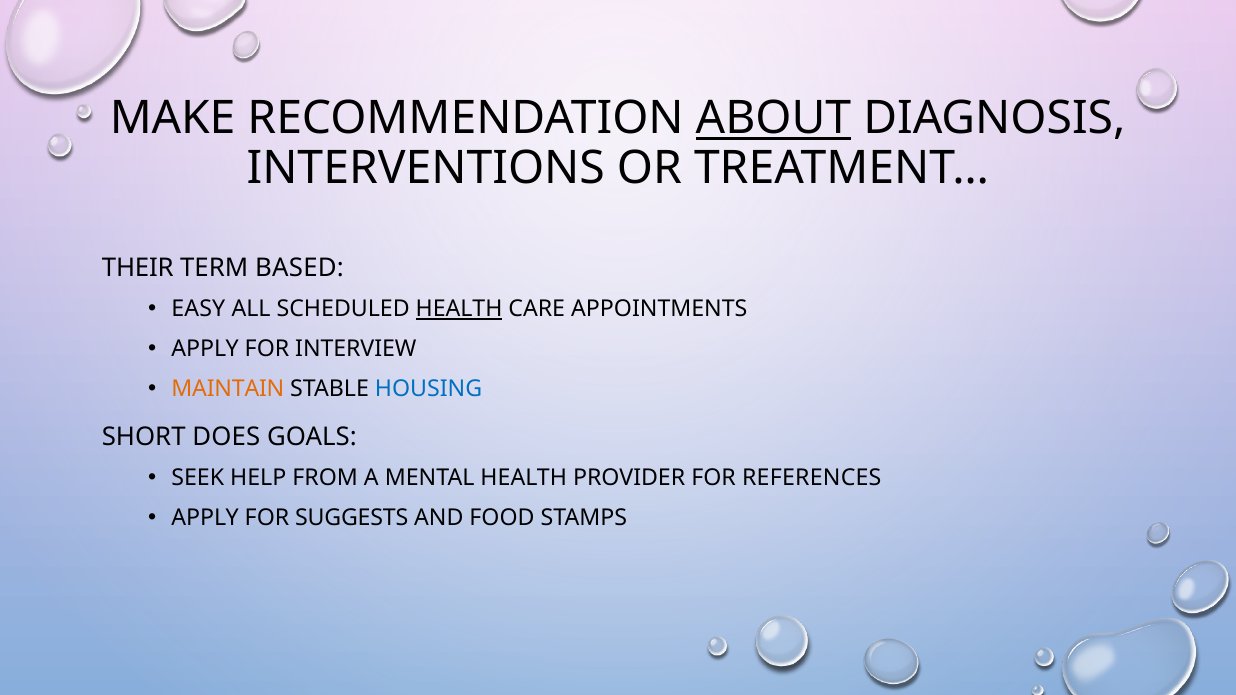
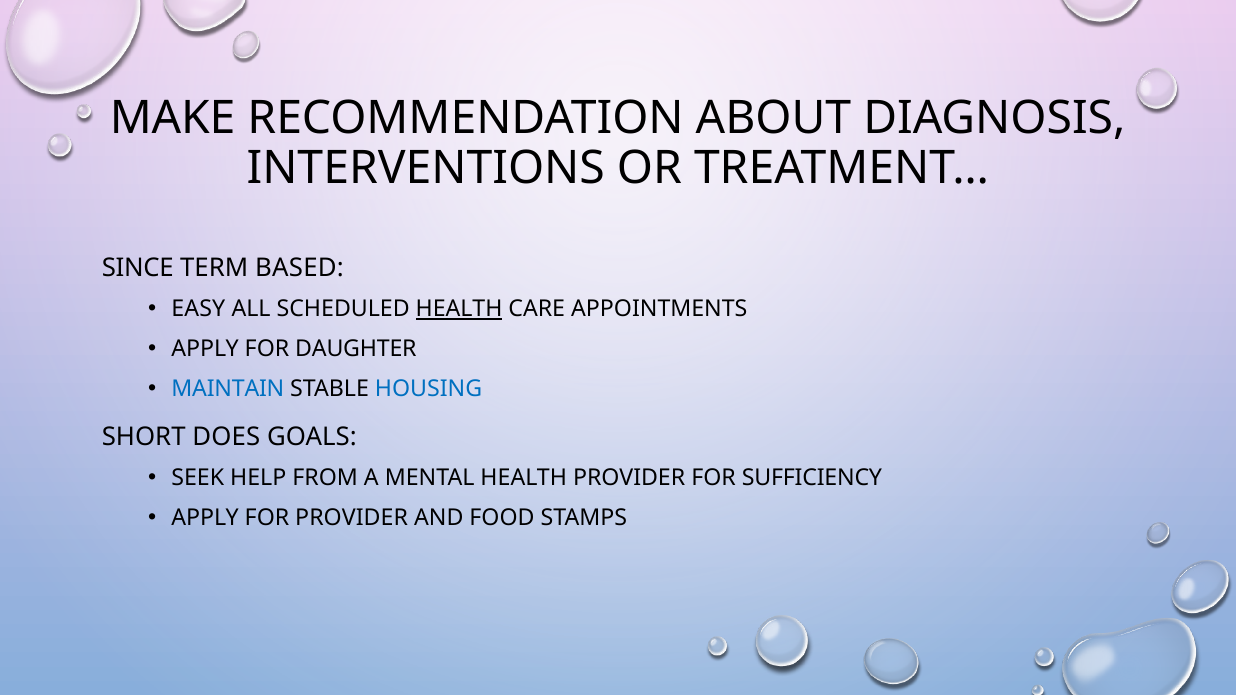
ABOUT underline: present -> none
THEIR: THEIR -> SINCE
INTERVIEW: INTERVIEW -> DAUGHTER
MAINTAIN colour: orange -> blue
REFERENCES: REFERENCES -> SUFFICIENCY
FOR SUGGESTS: SUGGESTS -> PROVIDER
